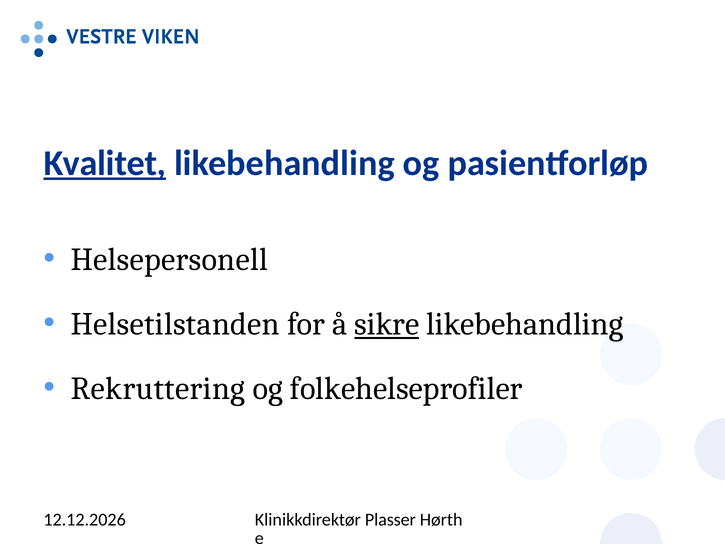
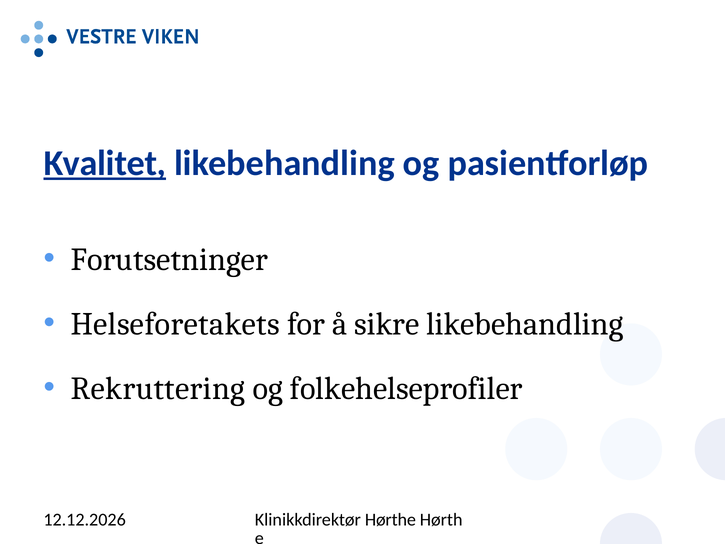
Helsepersonell: Helsepersonell -> Forutsetninger
Helsetilstanden: Helsetilstanden -> Helseforetakets
sikre underline: present -> none
Plasser: Plasser -> Hørthe
